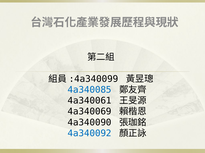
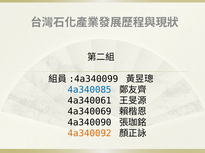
4a340092 colour: blue -> orange
